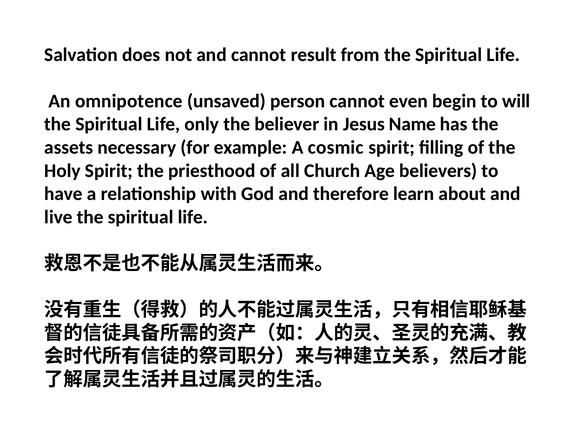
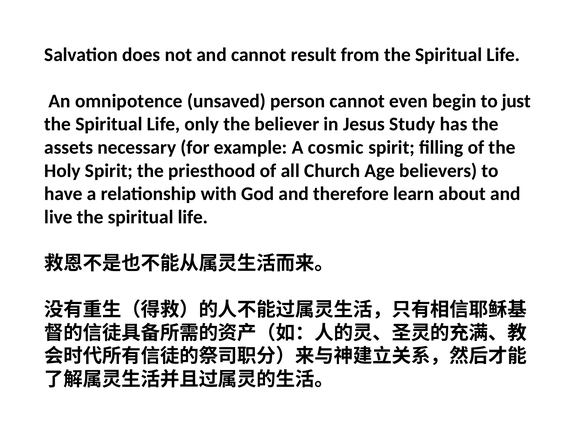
will: will -> just
Name: Name -> Study
